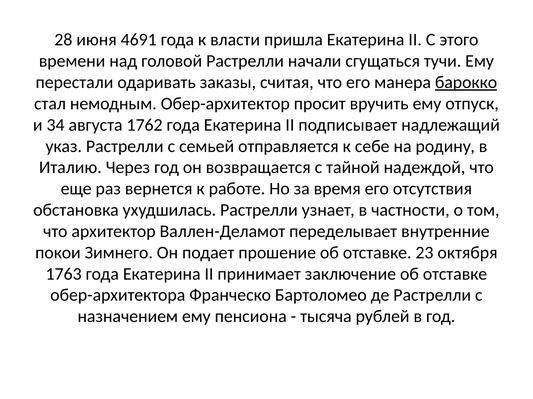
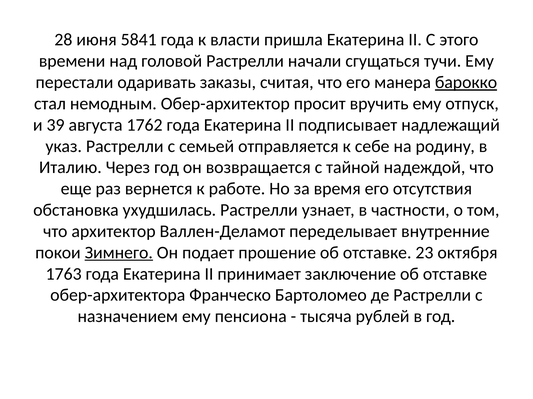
4691: 4691 -> 5841
34: 34 -> 39
Зимнего underline: none -> present
